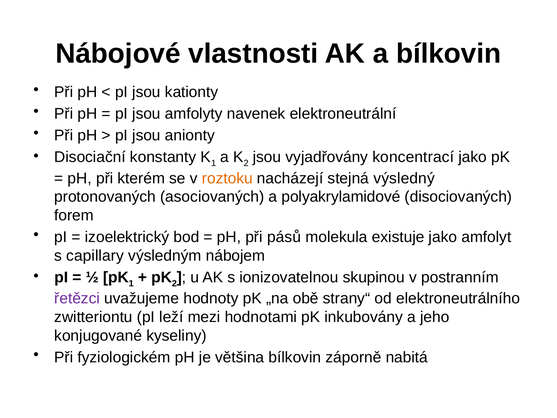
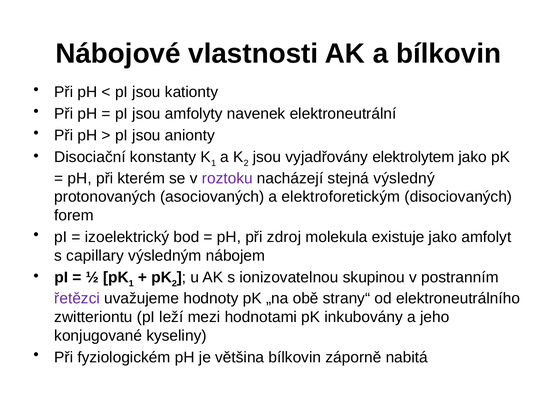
koncentrací: koncentrací -> elektrolytem
roztoku colour: orange -> purple
polyakrylamidové: polyakrylamidové -> elektroforetickým
pásů: pásů -> zdroj
